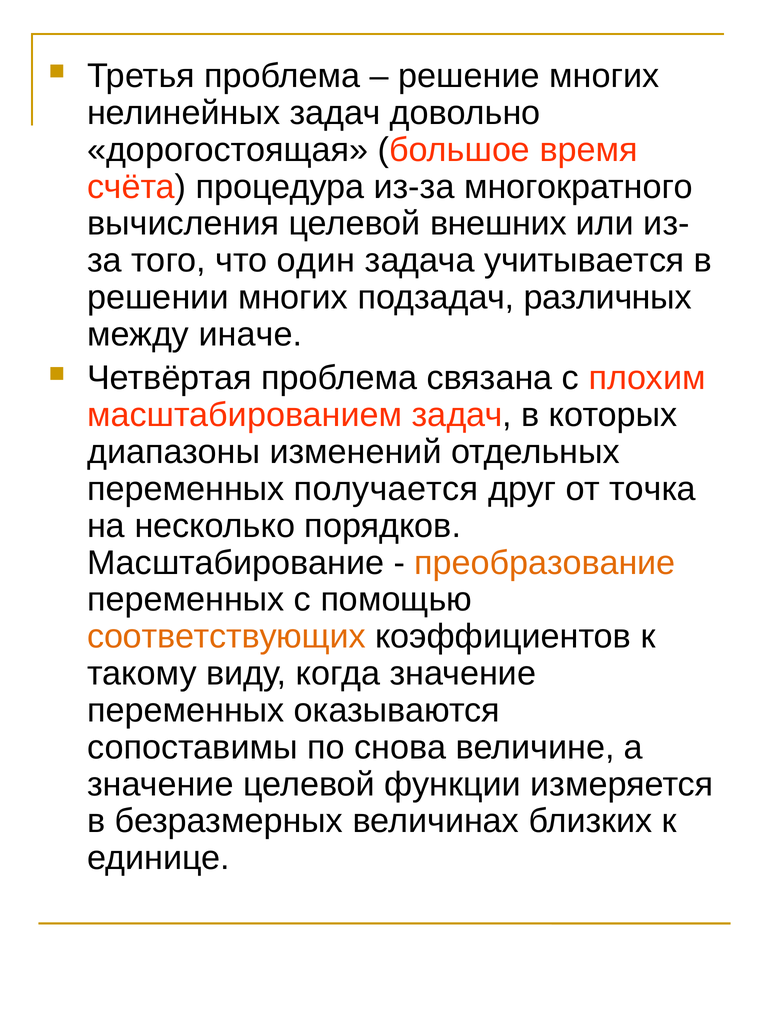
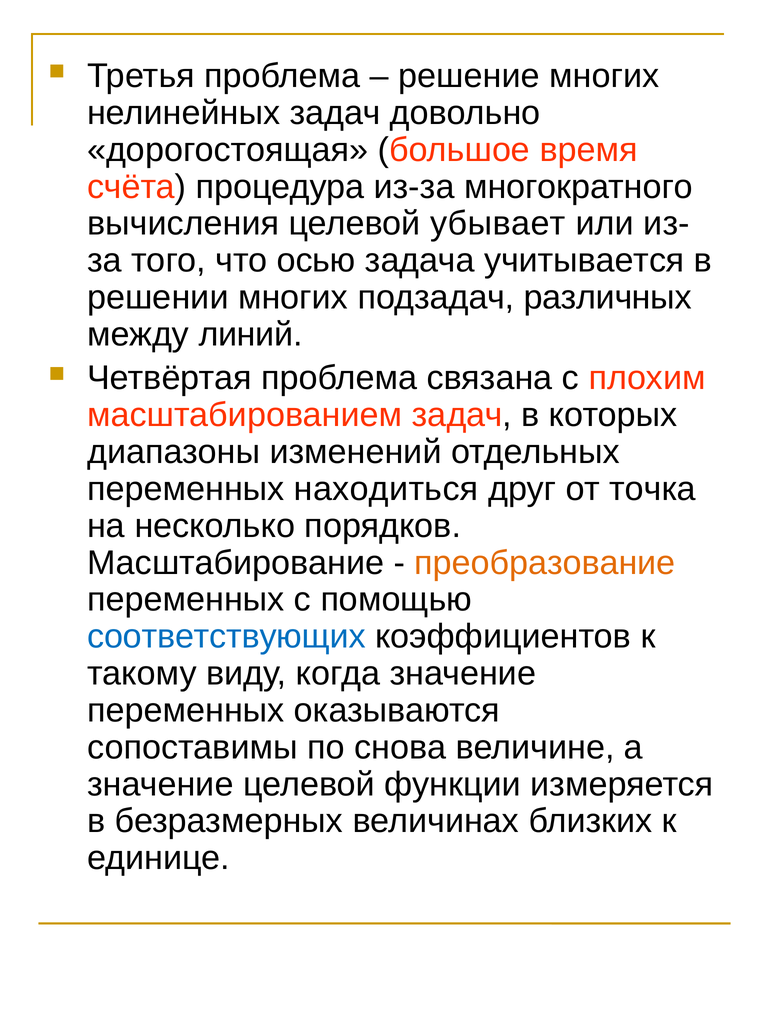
внешних: внешних -> убывает
один: один -> осью
иначе: иначе -> линий
получается: получается -> находиться
соответствующих colour: orange -> blue
